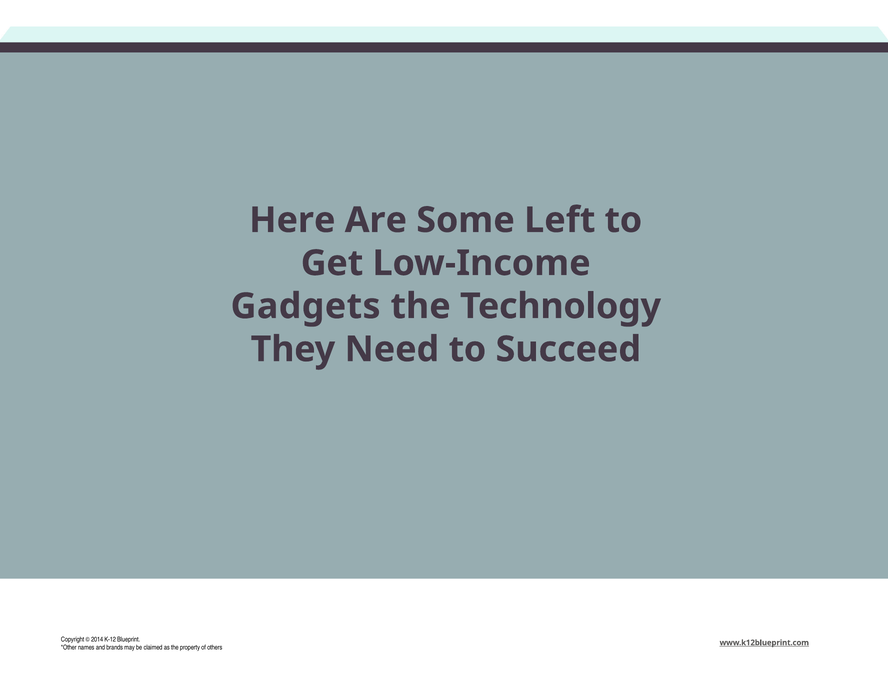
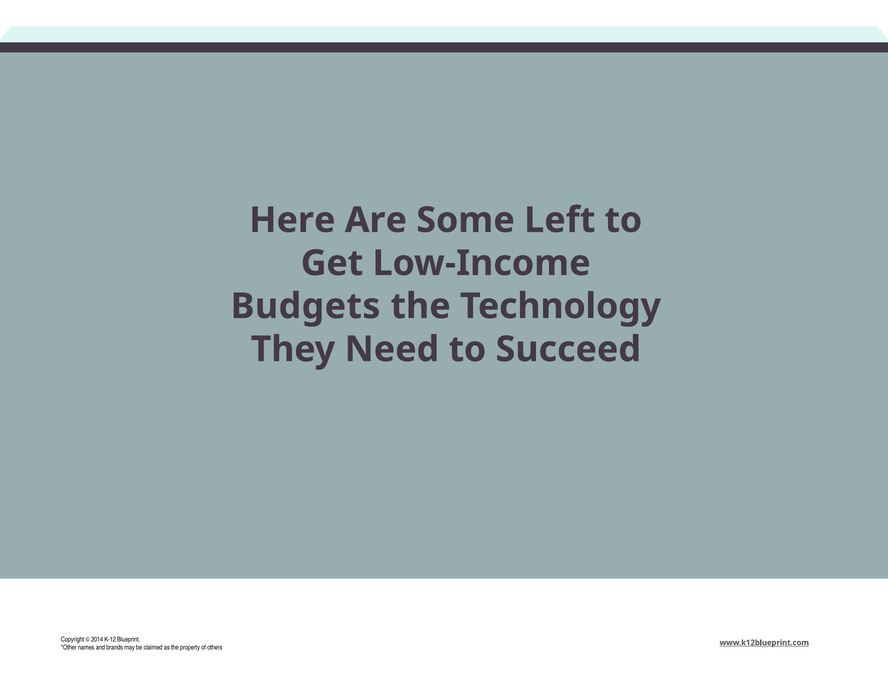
Gadgets: Gadgets -> Budgets
